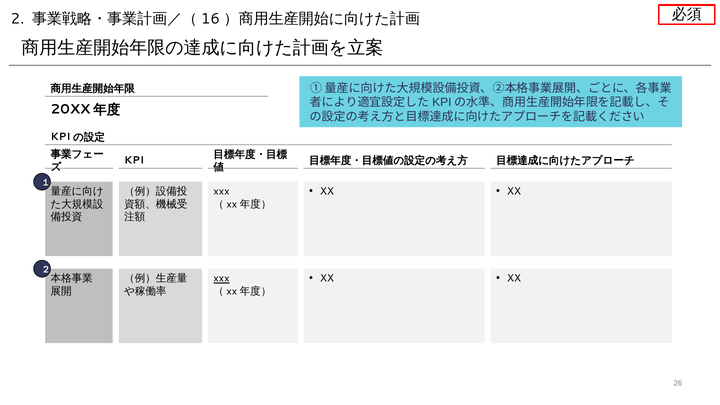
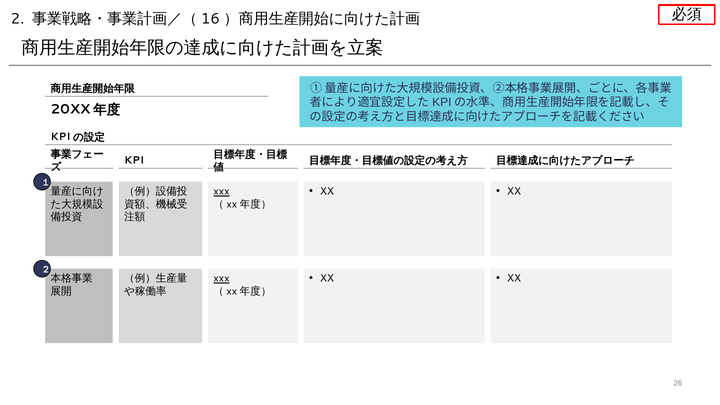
xxx at (221, 191) underline: none -> present
